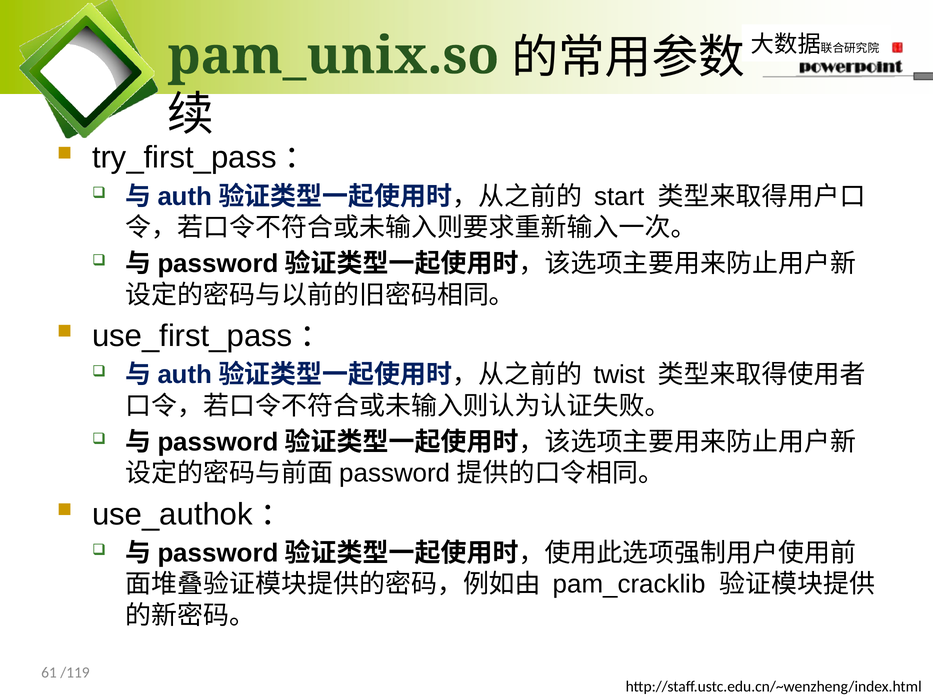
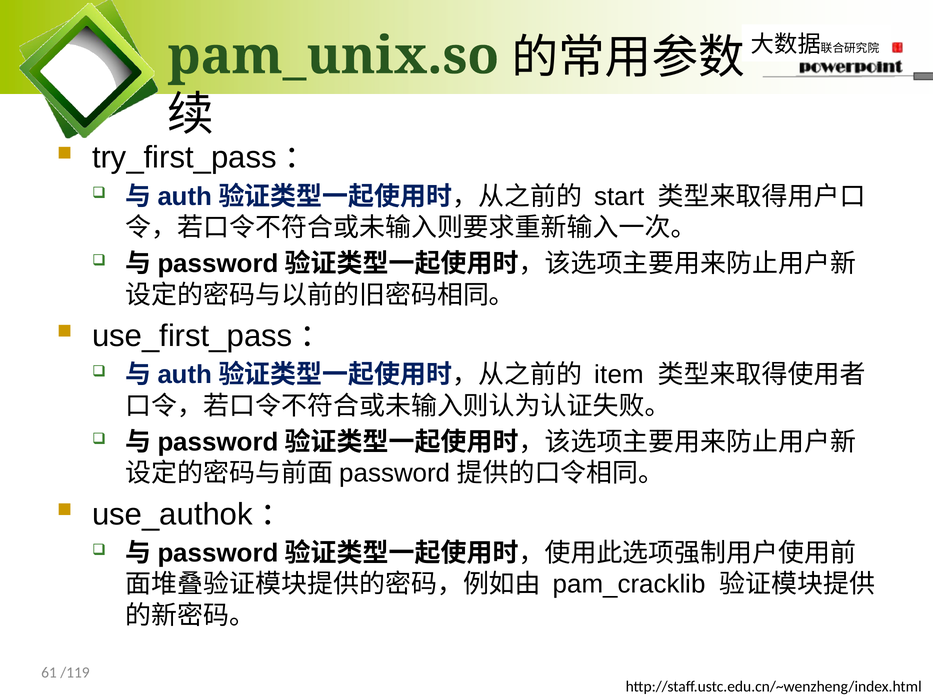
twist: twist -> item
